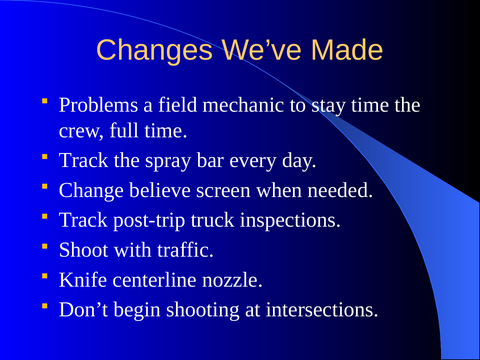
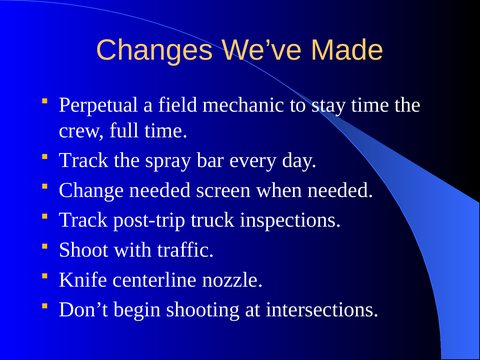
Problems: Problems -> Perpetual
Change believe: believe -> needed
